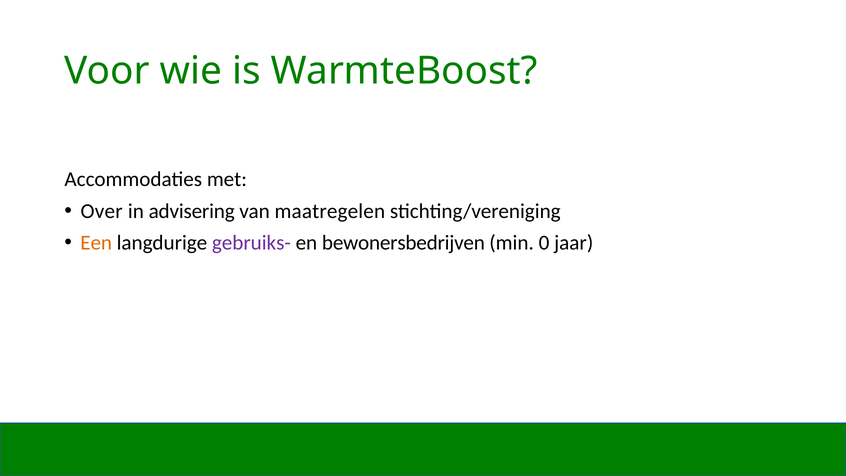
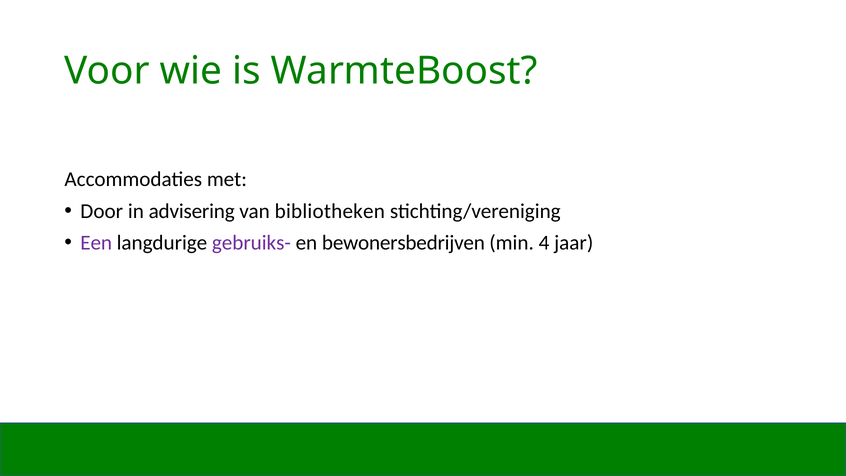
Over: Over -> Door
maatregelen: maatregelen -> bibliotheken
Een colour: orange -> purple
0: 0 -> 4
